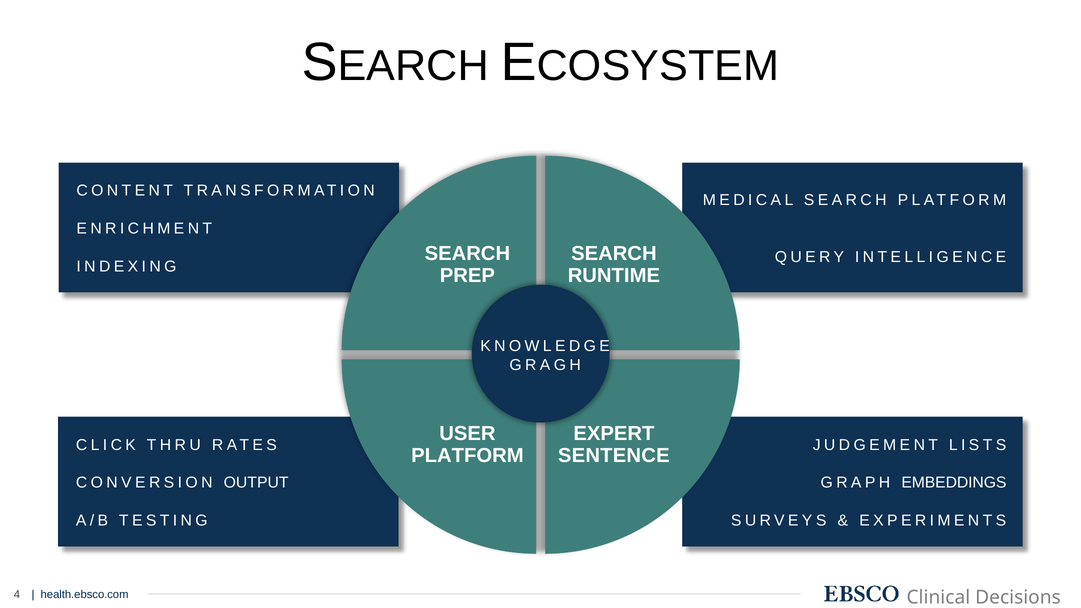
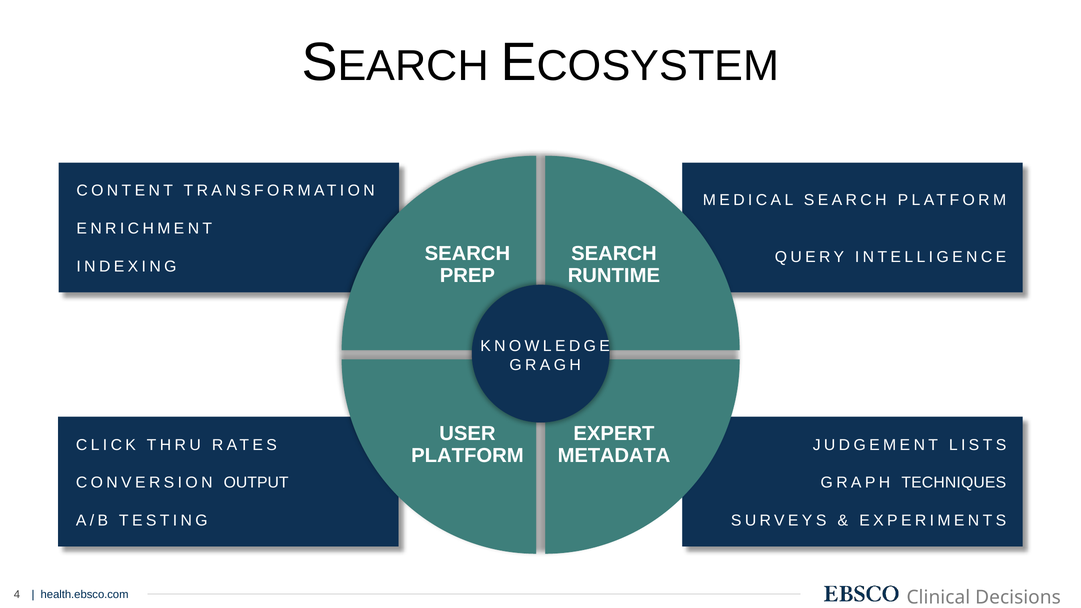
SENTENCE: SENTENCE -> METADATA
EMBEDDINGS: EMBEDDINGS -> TECHNIQUES
